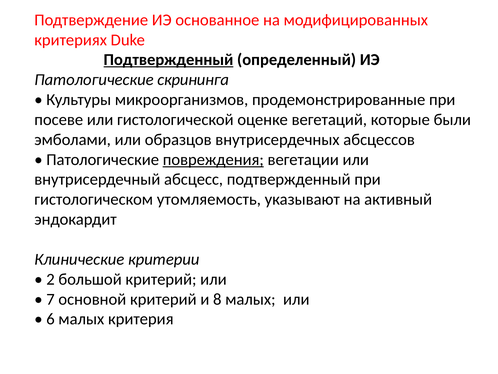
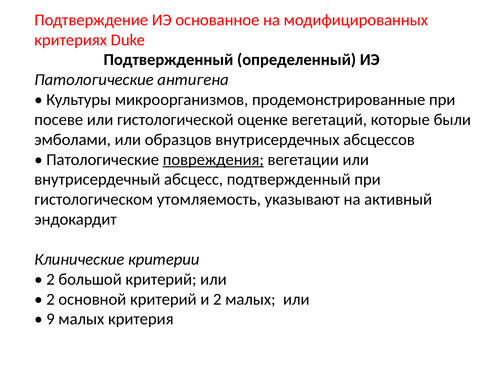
Подтвержденный at (168, 60) underline: present -> none
скрининга: скрининга -> антигена
7 at (50, 299): 7 -> 2
и 8: 8 -> 2
6: 6 -> 9
